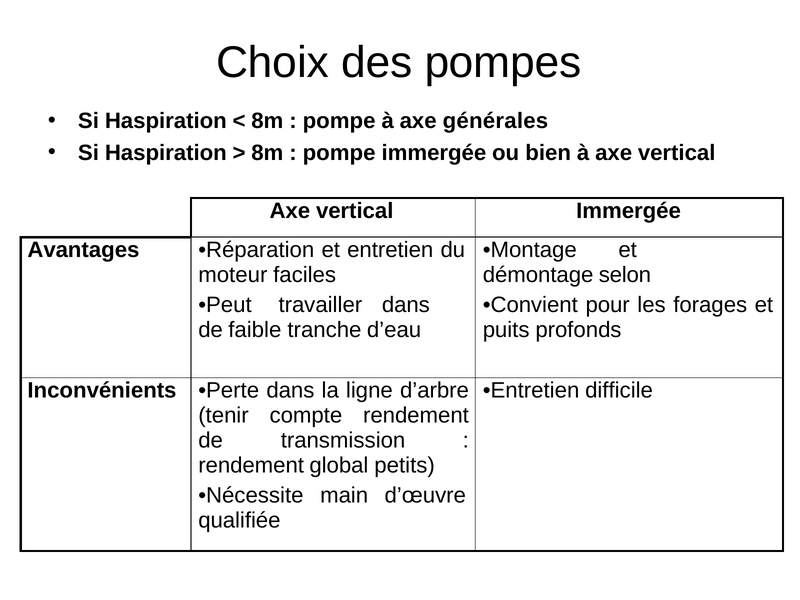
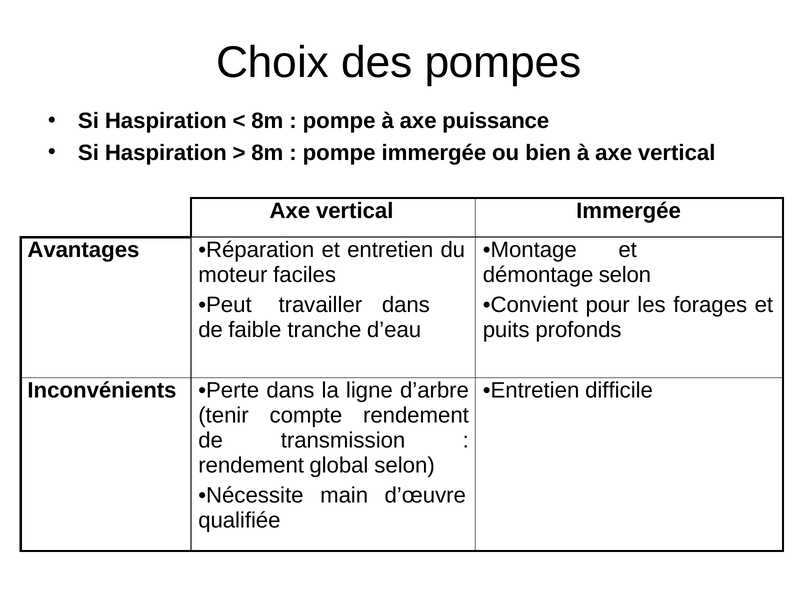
générales: générales -> puissance
global petits: petits -> selon
